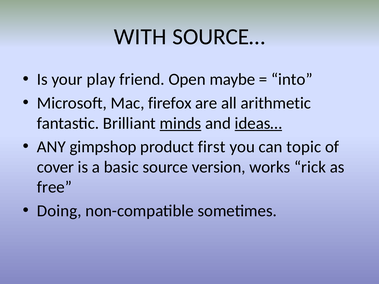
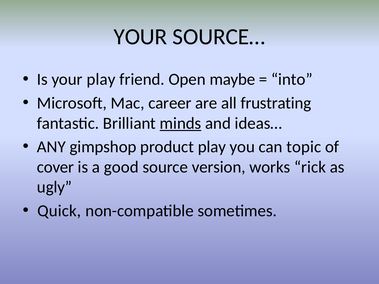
WITH at (140, 37): WITH -> YOUR
firefox: firefox -> career
arithmetic: arithmetic -> frustrating
ideas… underline: present -> none
product first: first -> play
basic: basic -> good
free: free -> ugly
Doing: Doing -> Quick
